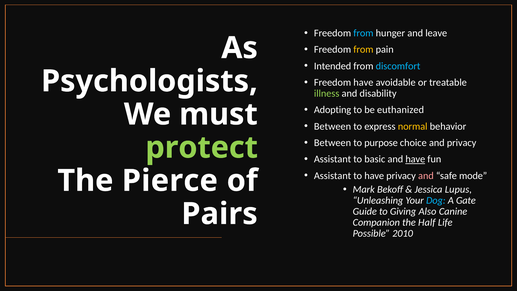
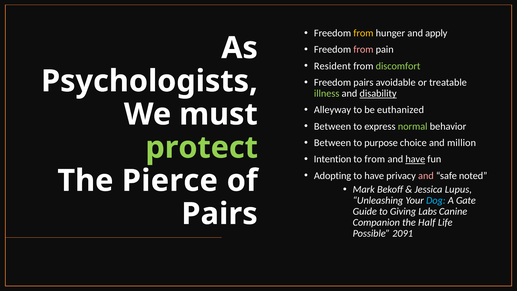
from at (363, 33) colour: light blue -> yellow
leave: leave -> apply
from at (363, 50) colour: yellow -> pink
Intended: Intended -> Resident
discomfort colour: light blue -> light green
Freedom have: have -> pairs
disability underline: none -> present
Adopting: Adopting -> Alleyway
normal colour: yellow -> light green
and privacy: privacy -> million
Assistant at (333, 159): Assistant -> Intention
to basic: basic -> from
Assistant at (333, 176): Assistant -> Adopting
mode: mode -> noted
Also: Also -> Labs
2010: 2010 -> 2091
